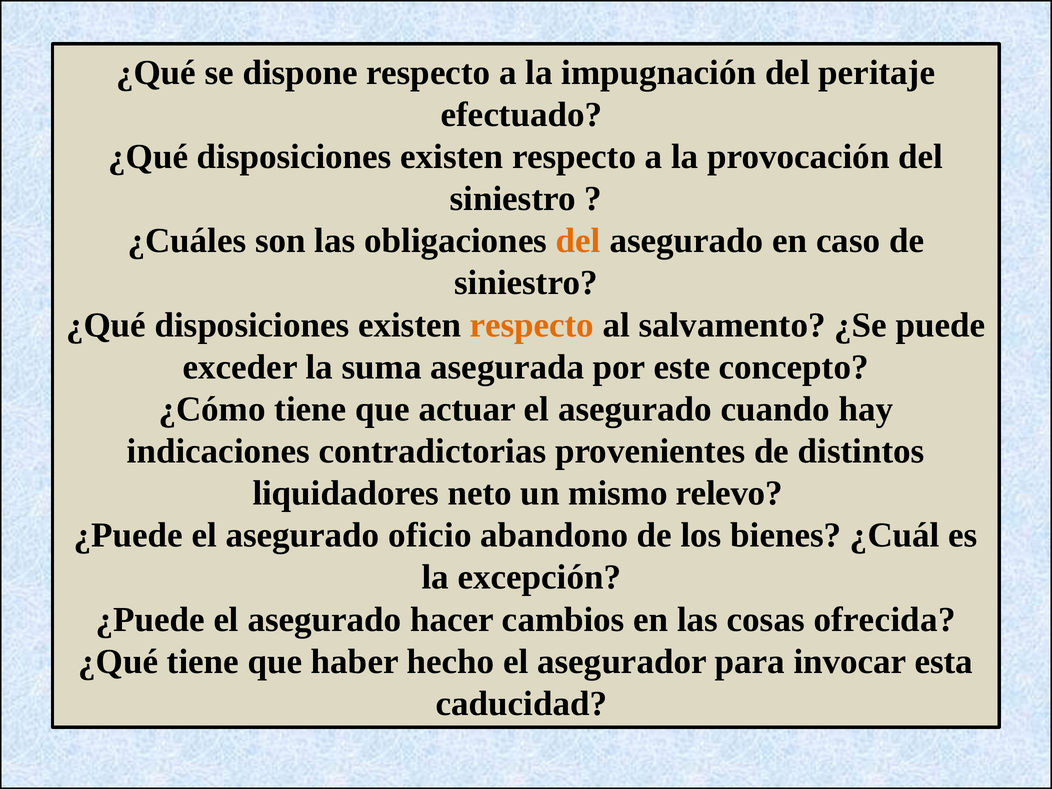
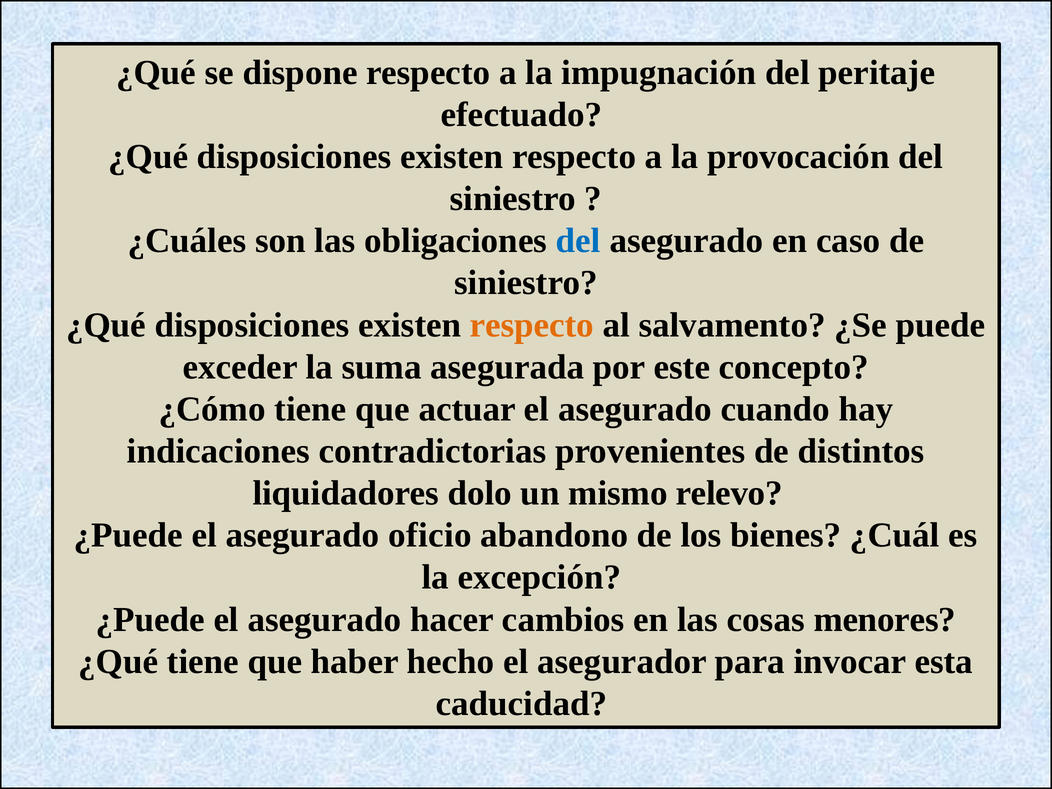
del at (578, 241) colour: orange -> blue
neto: neto -> dolo
ofrecida: ofrecida -> menores
